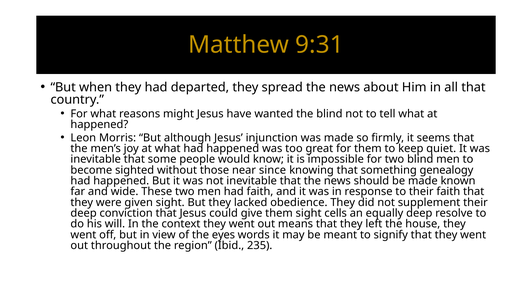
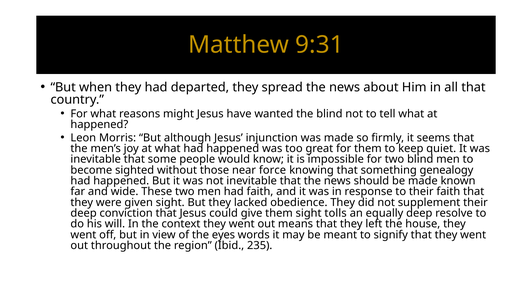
since: since -> force
cells: cells -> tolls
